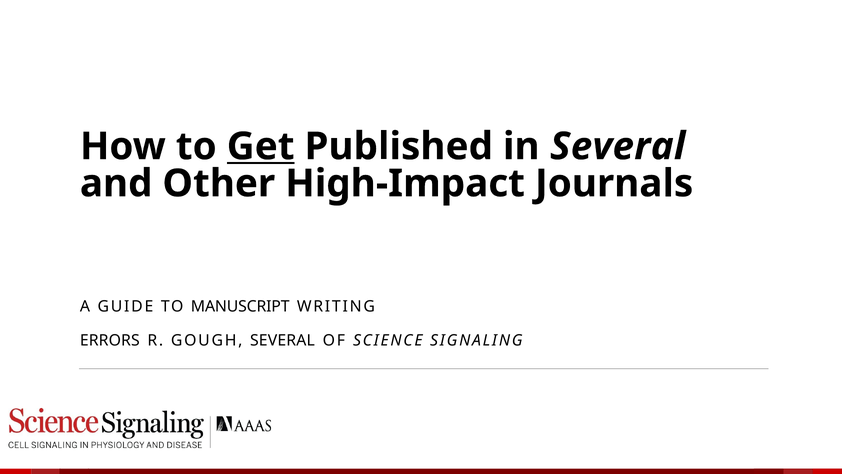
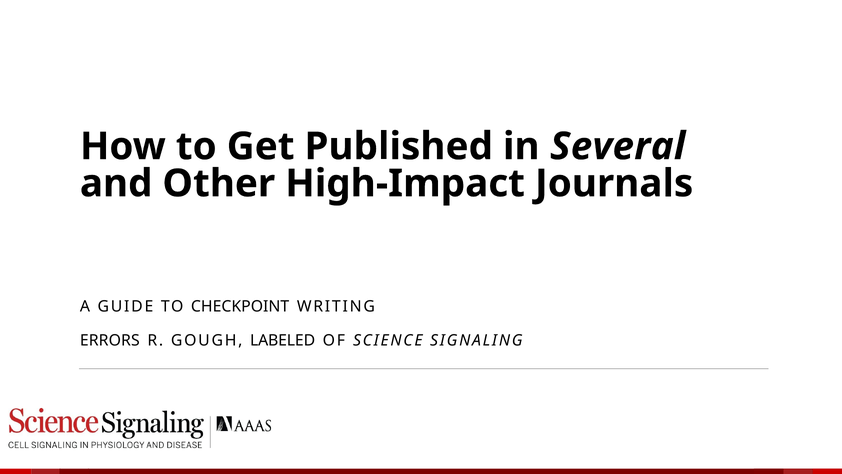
Get underline: present -> none
MANUSCRIPT: MANUSCRIPT -> CHECKPOINT
GOUGH SEVERAL: SEVERAL -> LABELED
